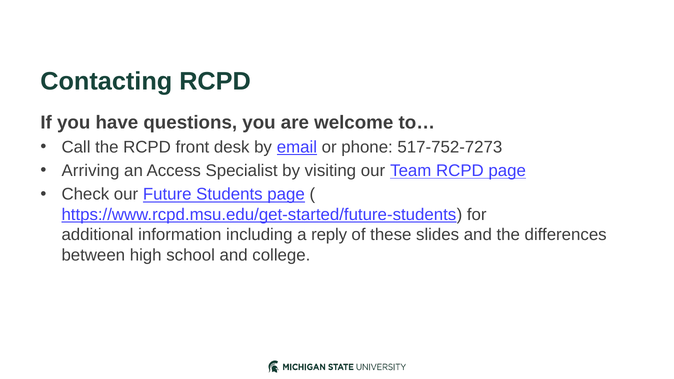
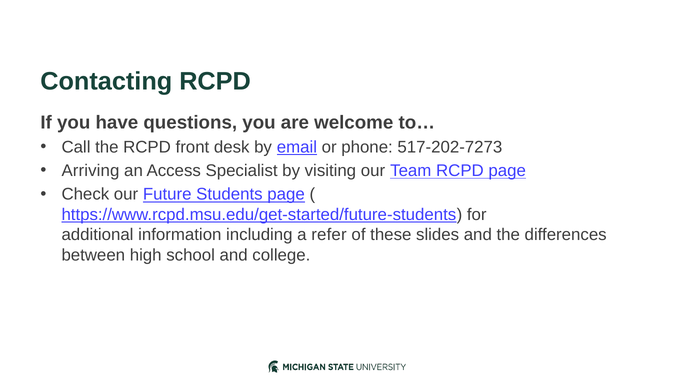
517-752-7273: 517-752-7273 -> 517-202-7273
reply: reply -> refer
